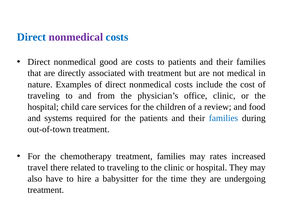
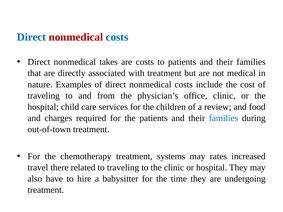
nonmedical at (76, 37) colour: purple -> red
good: good -> takes
systems: systems -> charges
treatment families: families -> systems
